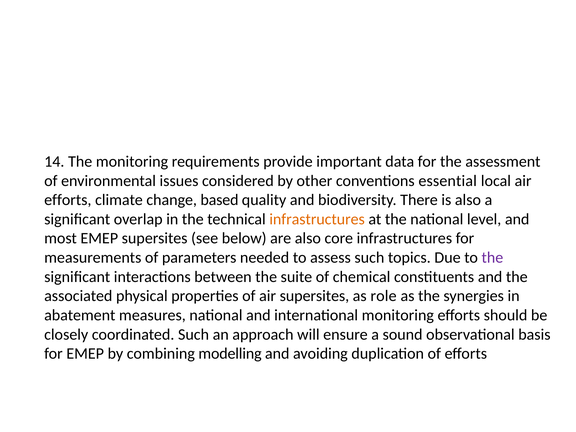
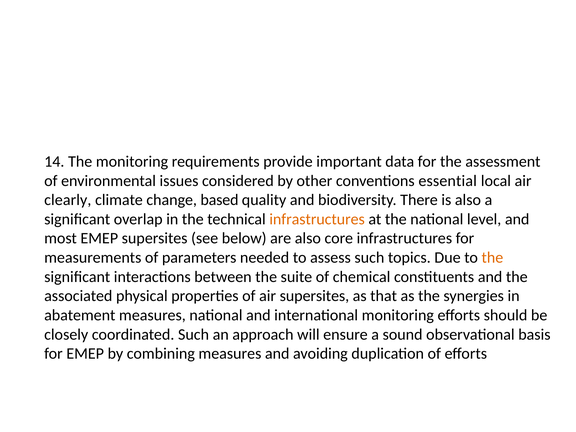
efforts at (68, 200): efforts -> clearly
the at (492, 258) colour: purple -> orange
role: role -> that
combining modelling: modelling -> measures
